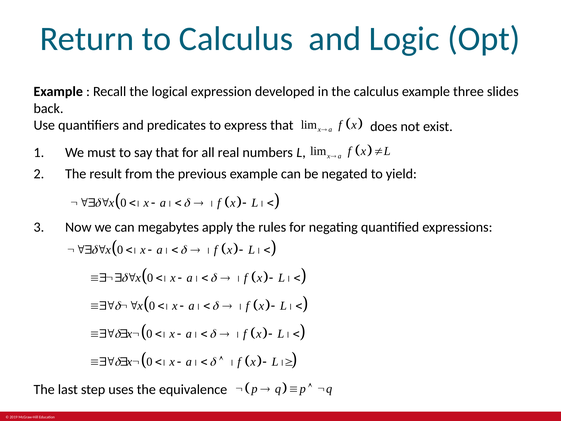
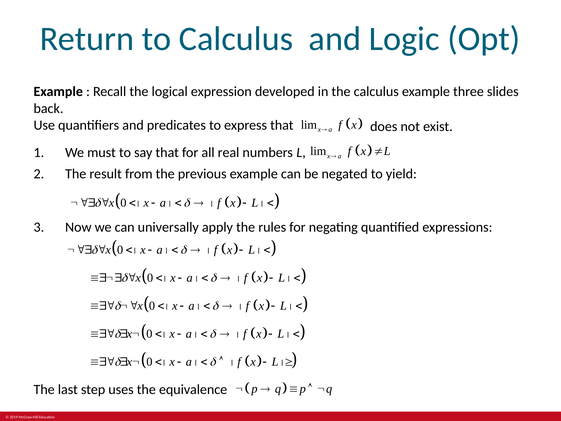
megabytes: megabytes -> universally
